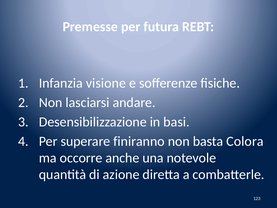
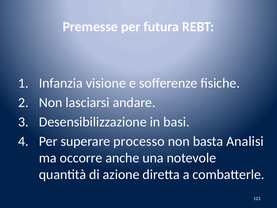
finiranno: finiranno -> processo
Colora: Colora -> Analisi
